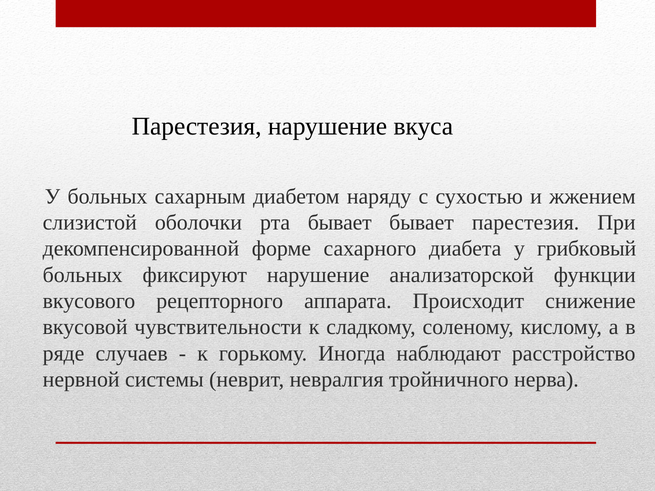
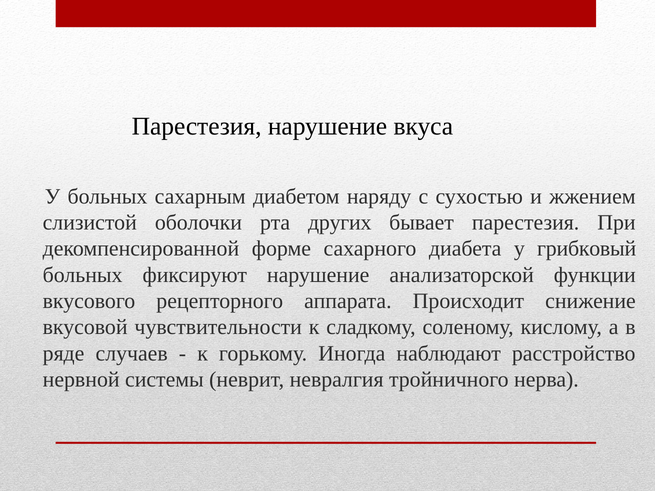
рта бывает: бывает -> других
